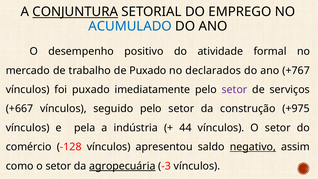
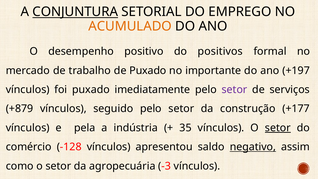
ACUMULADO colour: blue -> orange
atividade: atividade -> positivos
declarados: declarados -> importante
+767: +767 -> +197
+667: +667 -> +879
+975: +975 -> +177
44: 44 -> 35
setor at (278, 128) underline: none -> present
agropecuária underline: present -> none
